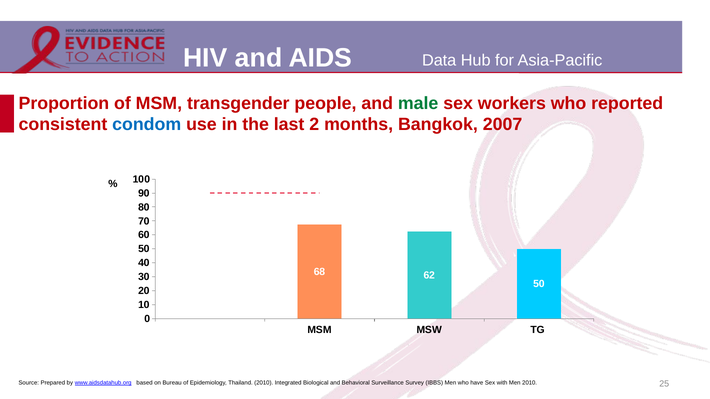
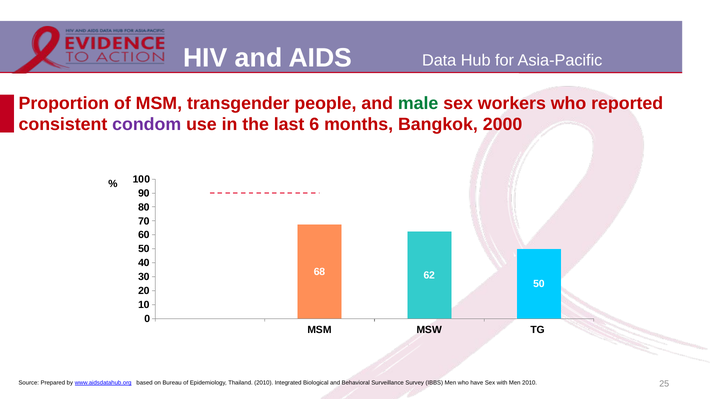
condom colour: blue -> purple
2: 2 -> 6
2007: 2007 -> 2000
